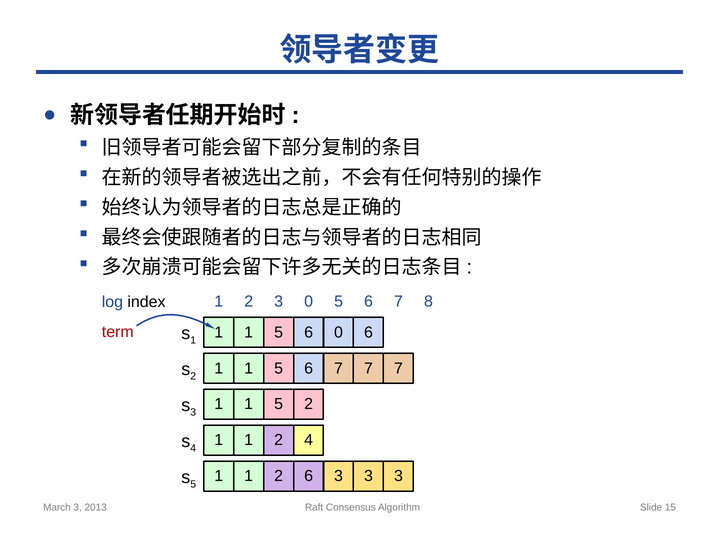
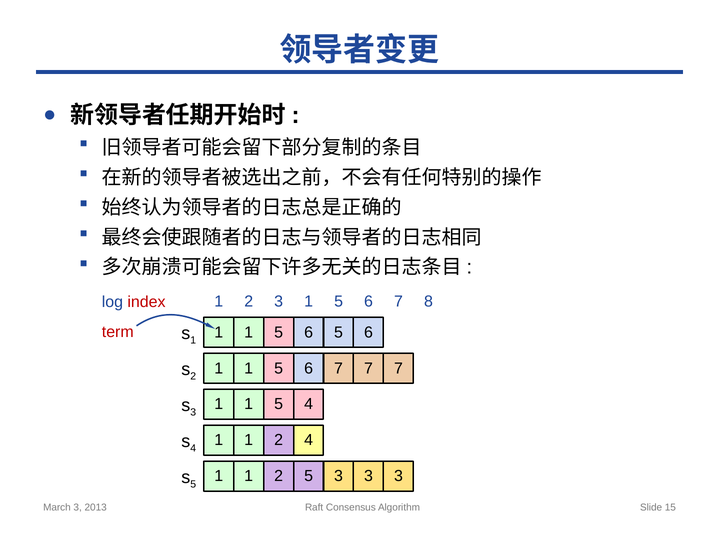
3 0: 0 -> 1
index colour: black -> red
6 0: 0 -> 5
5 2: 2 -> 4
2 6: 6 -> 5
